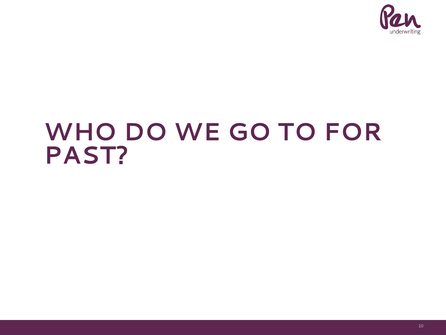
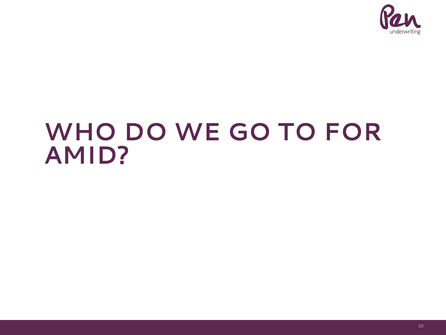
PAST: PAST -> AMID
